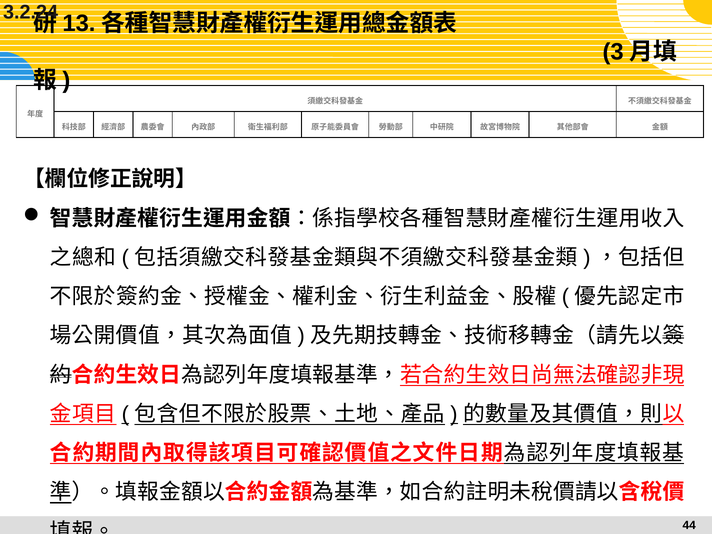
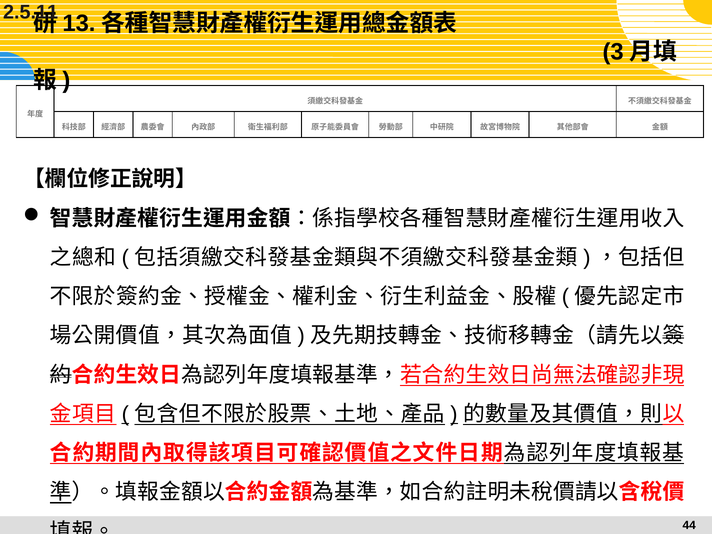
3.2.24: 3.2.24 -> 2.5.11
